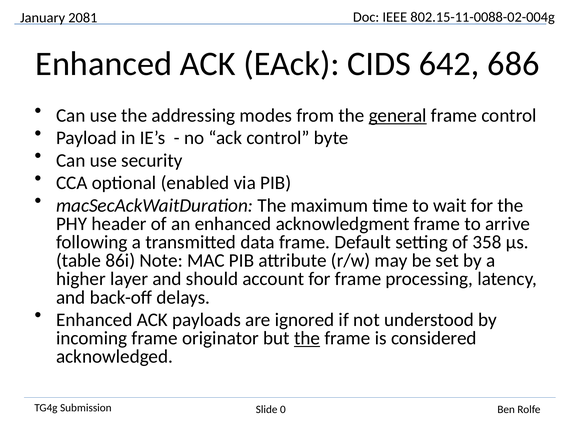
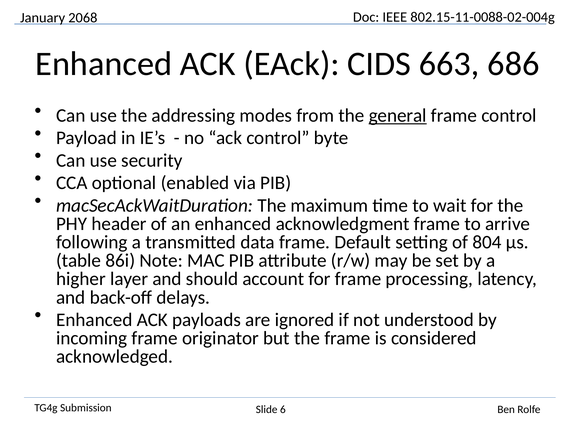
2081: 2081 -> 2068
642: 642 -> 663
358: 358 -> 804
the at (307, 338) underline: present -> none
0: 0 -> 6
